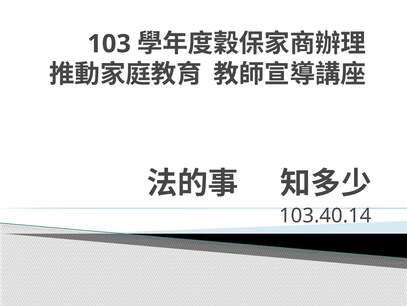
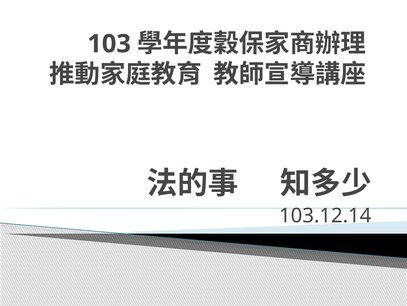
103.40.14: 103.40.14 -> 103.12.14
